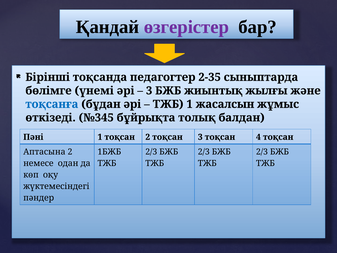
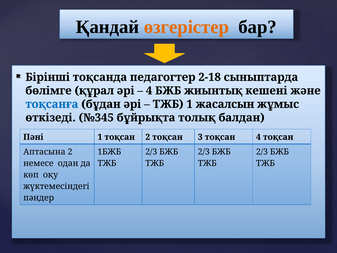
өзгерістер colour: purple -> orange
2-35: 2-35 -> 2-18
үнемі: үнемі -> құрал
3 at (149, 91): 3 -> 4
жылғы: жылғы -> кешені
